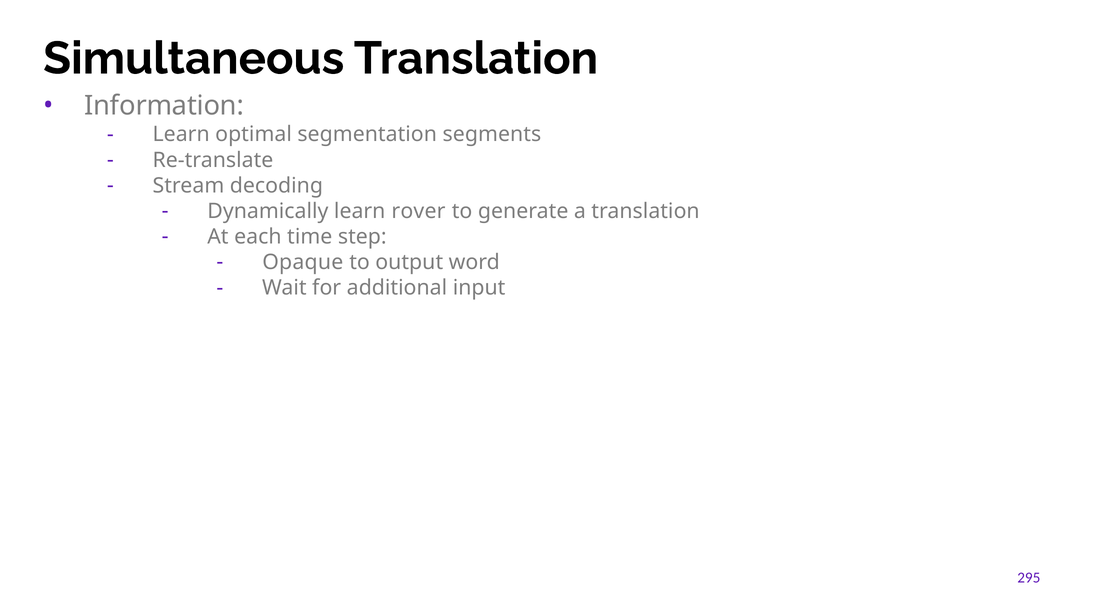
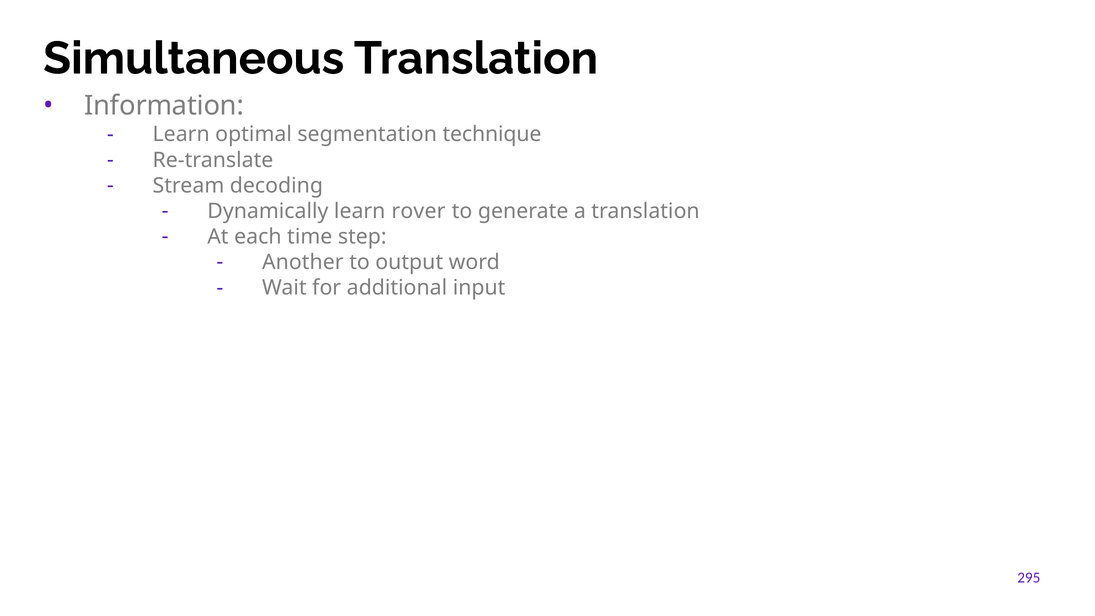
segments: segments -> technique
Opaque: Opaque -> Another
